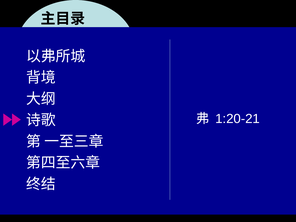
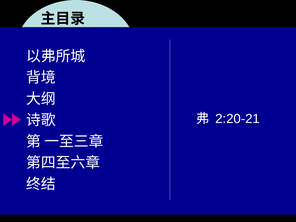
1:20-21: 1:20-21 -> 2:20-21
